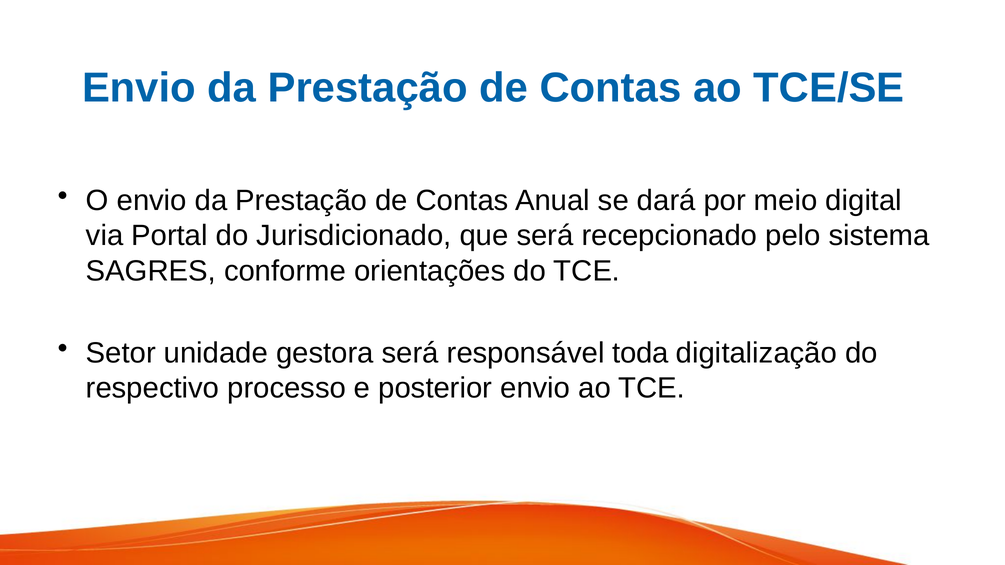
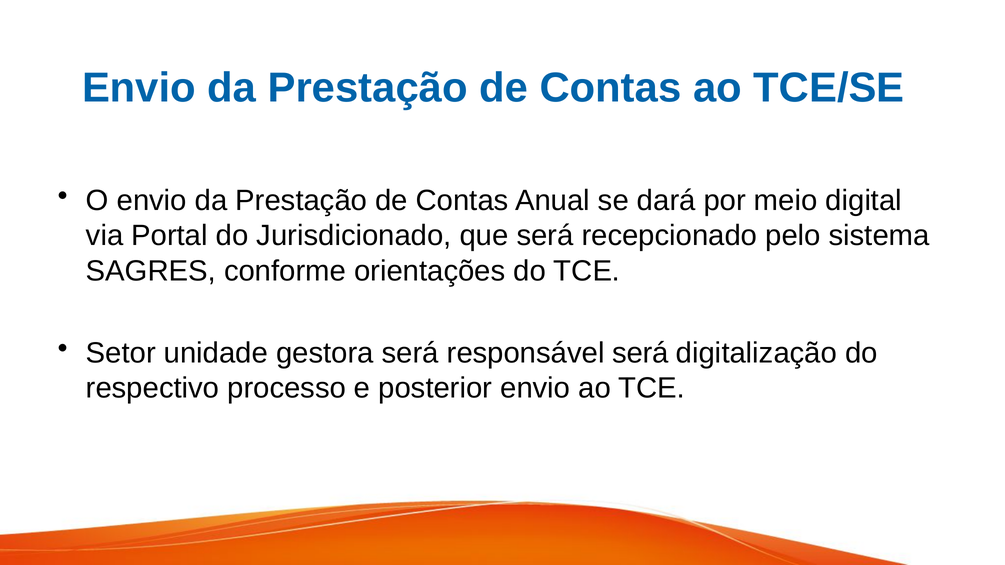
responsável toda: toda -> será
